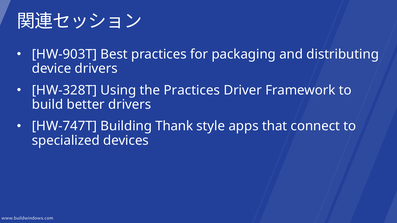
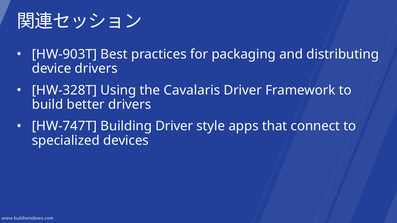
the Practices: Practices -> Cavalaris
Building Thank: Thank -> Driver
